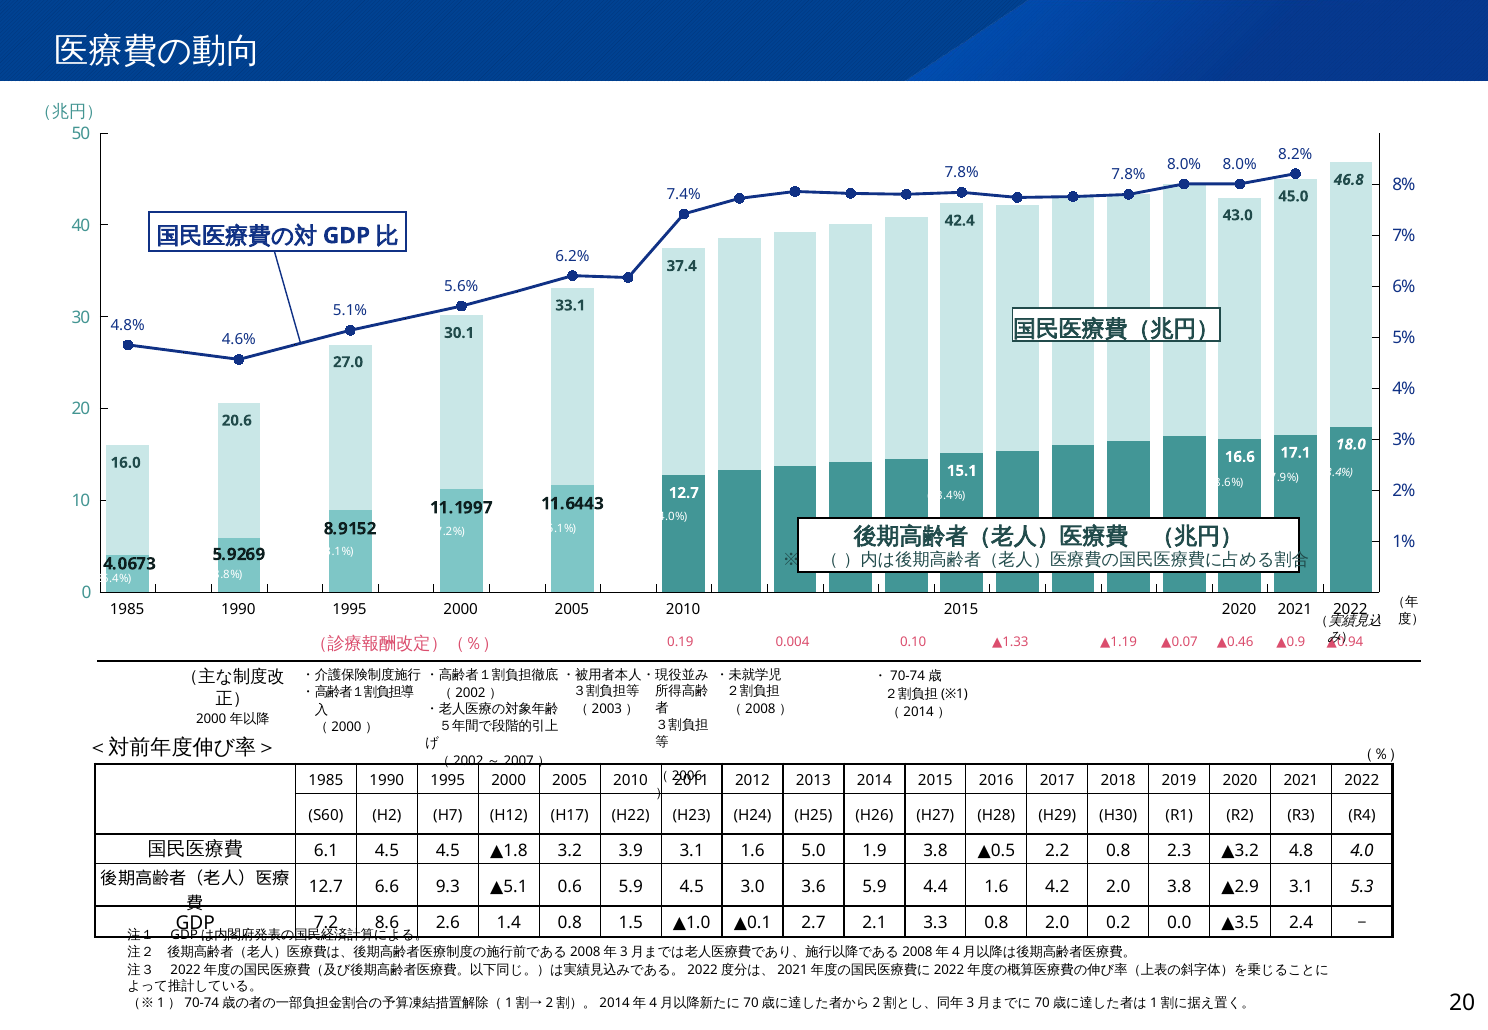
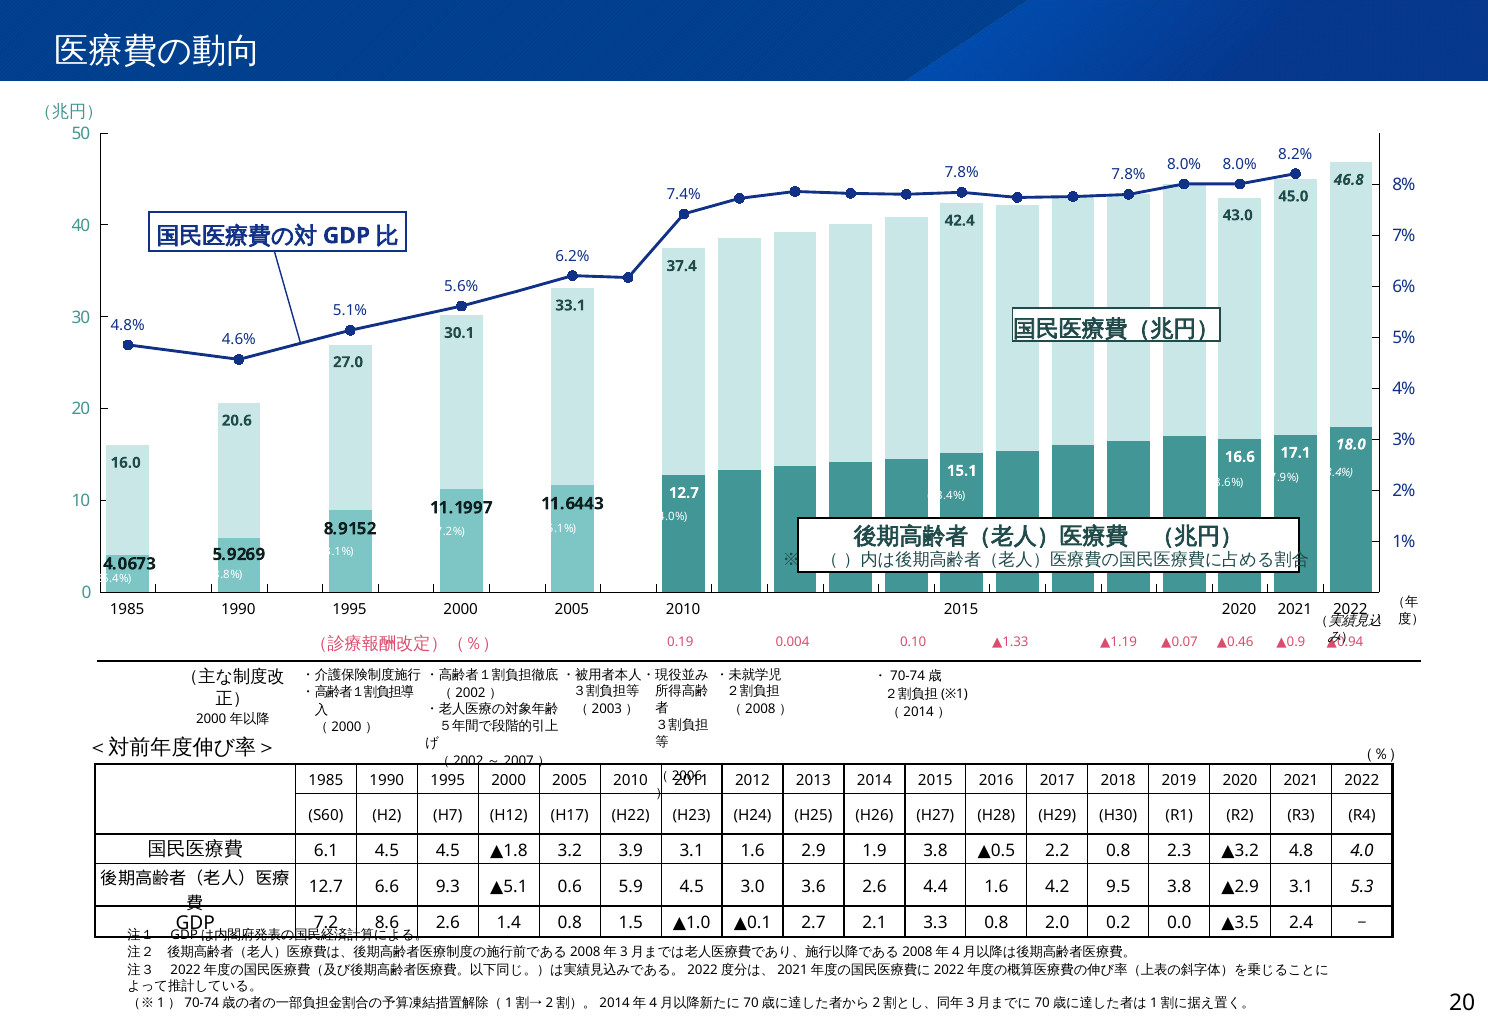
5.0: 5.0 -> 2.9
3.6 5.9: 5.9 -> 2.6
4.2 2.0: 2.0 -> 9.5
